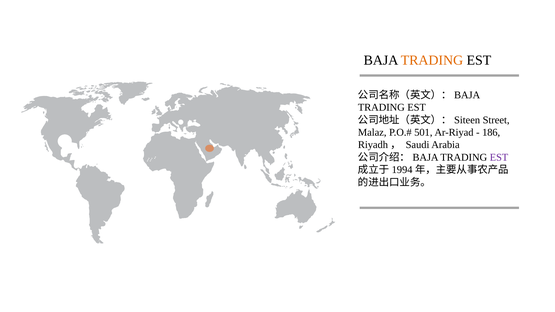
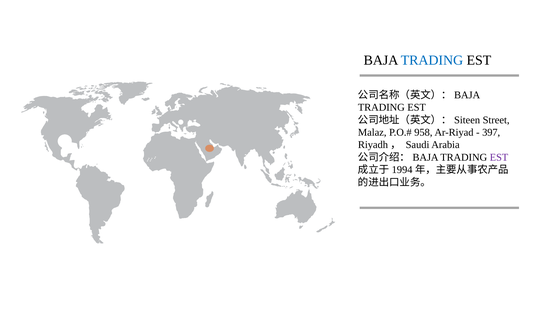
TRADING at (432, 60) colour: orange -> blue
501: 501 -> 958
186: 186 -> 397
